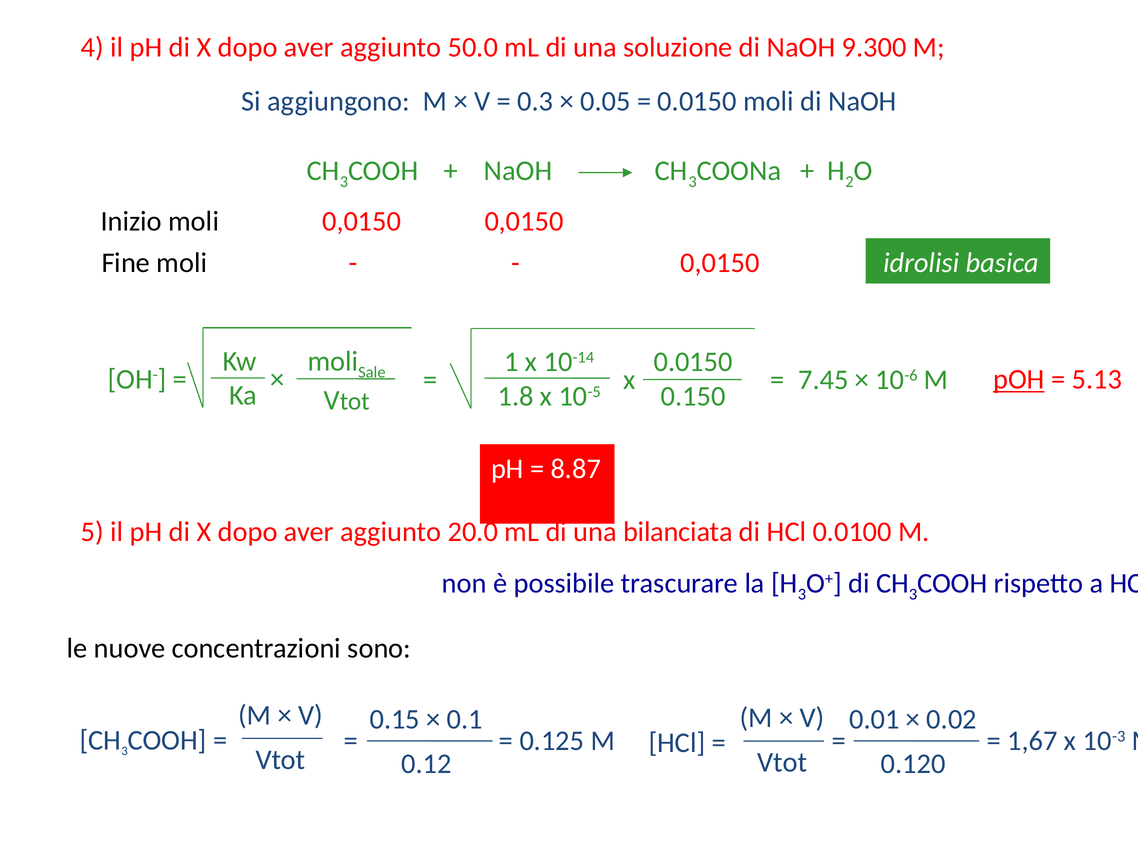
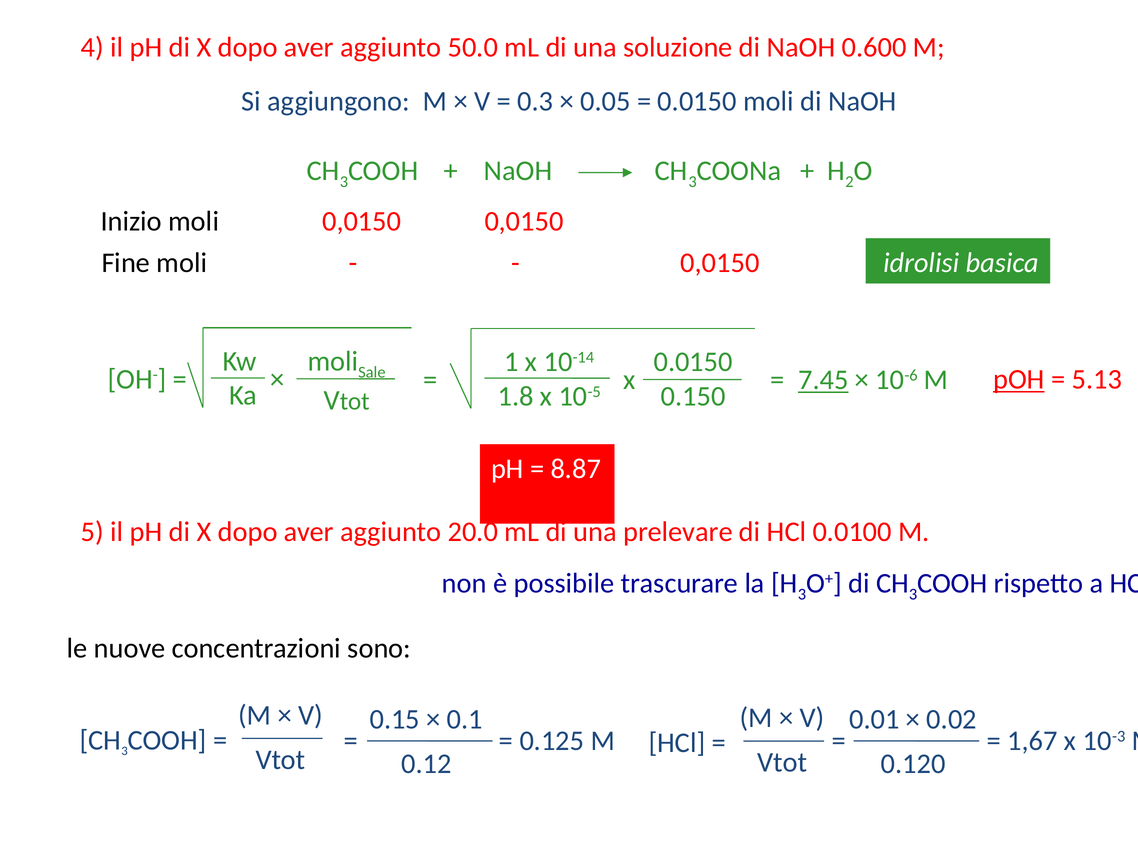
9.300: 9.300 -> 0.600
7.45 underline: none -> present
bilanciata: bilanciata -> prelevare
